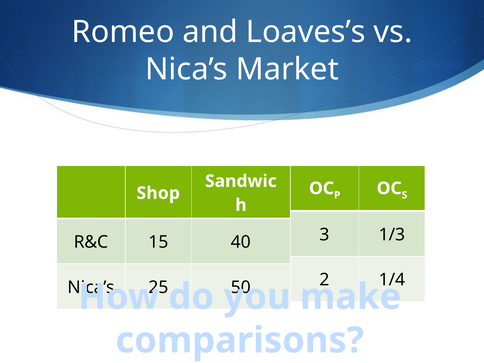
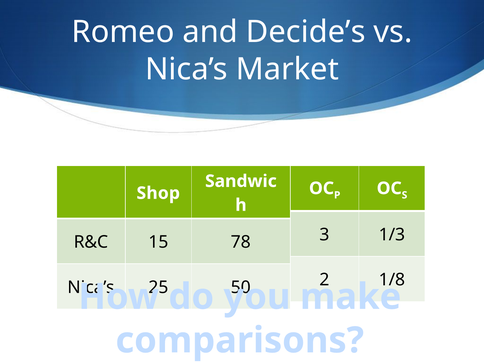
Loaves’s: Loaves’s -> Decide’s
40: 40 -> 78
1/4: 1/4 -> 1/8
